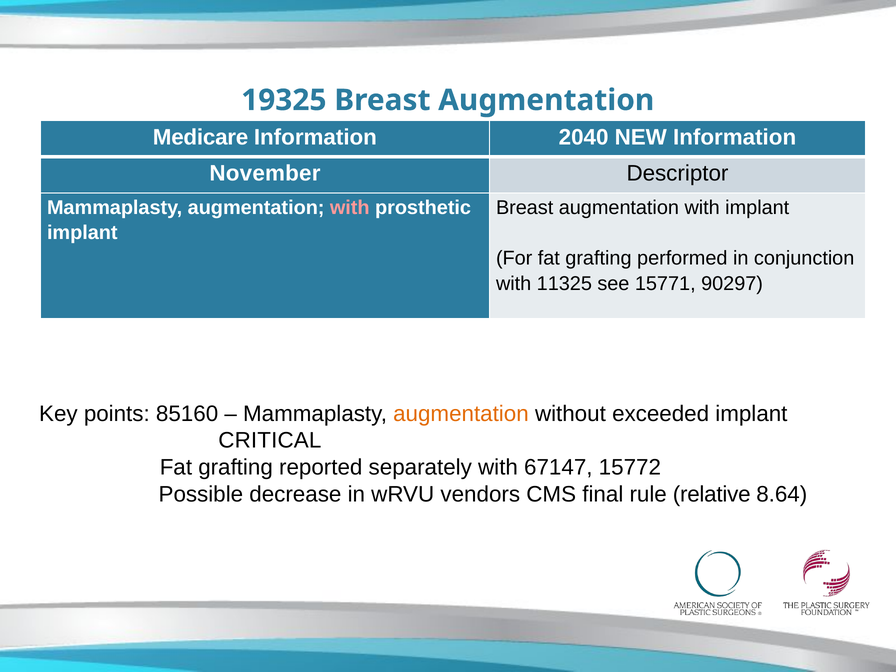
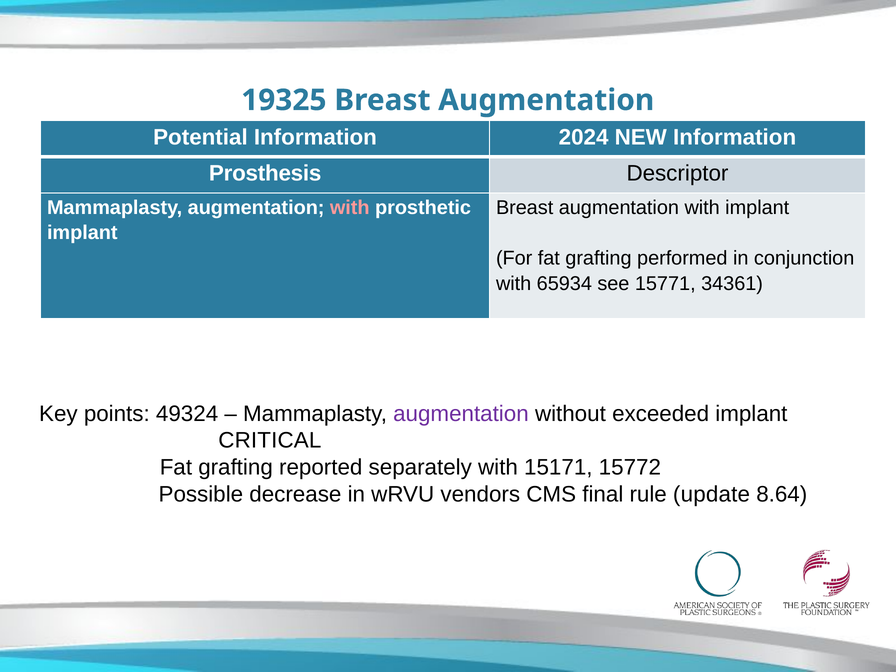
Medicare: Medicare -> Potential
2040: 2040 -> 2024
November: November -> Prosthesis
11325: 11325 -> 65934
90297: 90297 -> 34361
85160: 85160 -> 49324
augmentation at (461, 414) colour: orange -> purple
67147: 67147 -> 15171
relative: relative -> update
